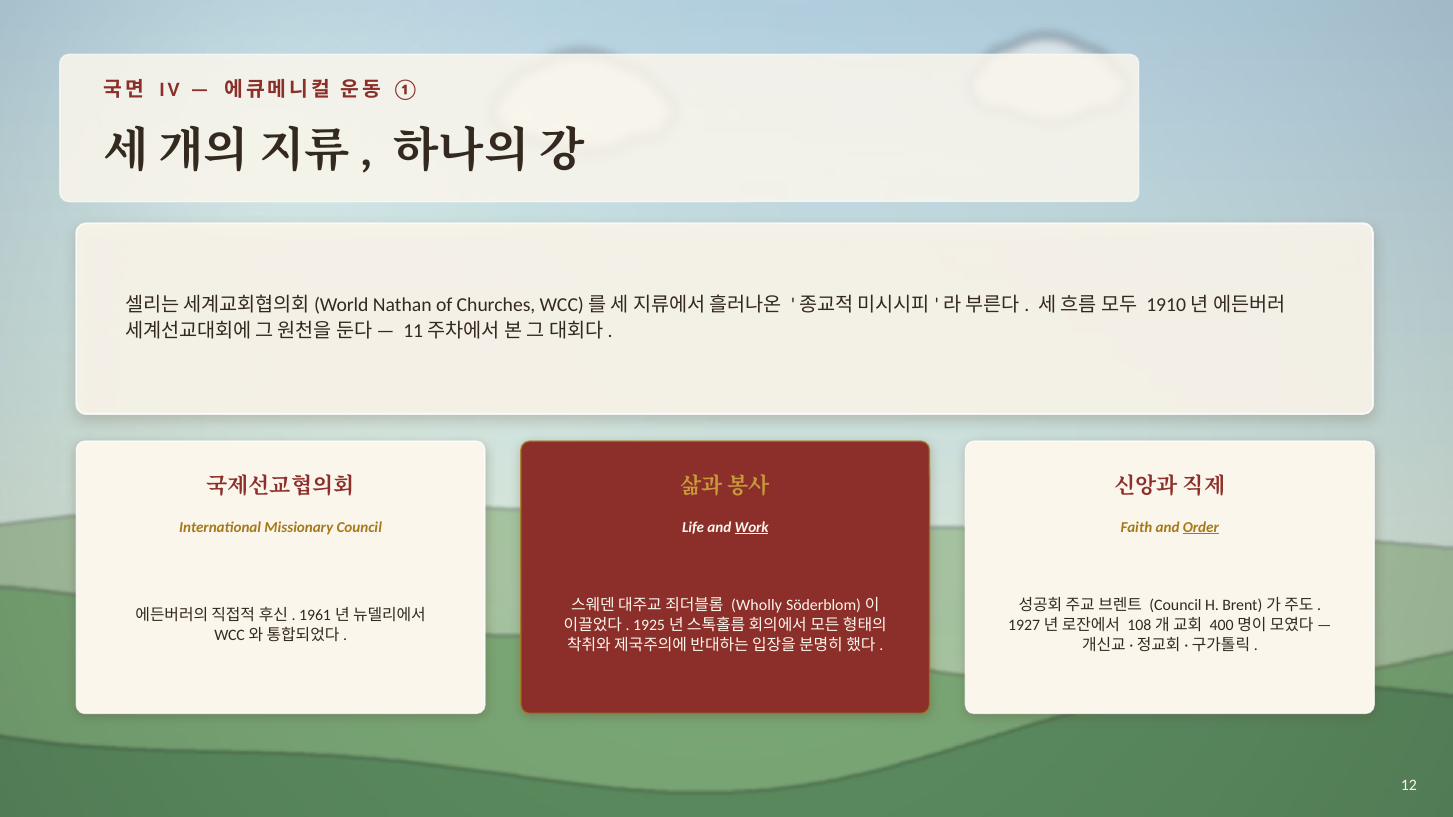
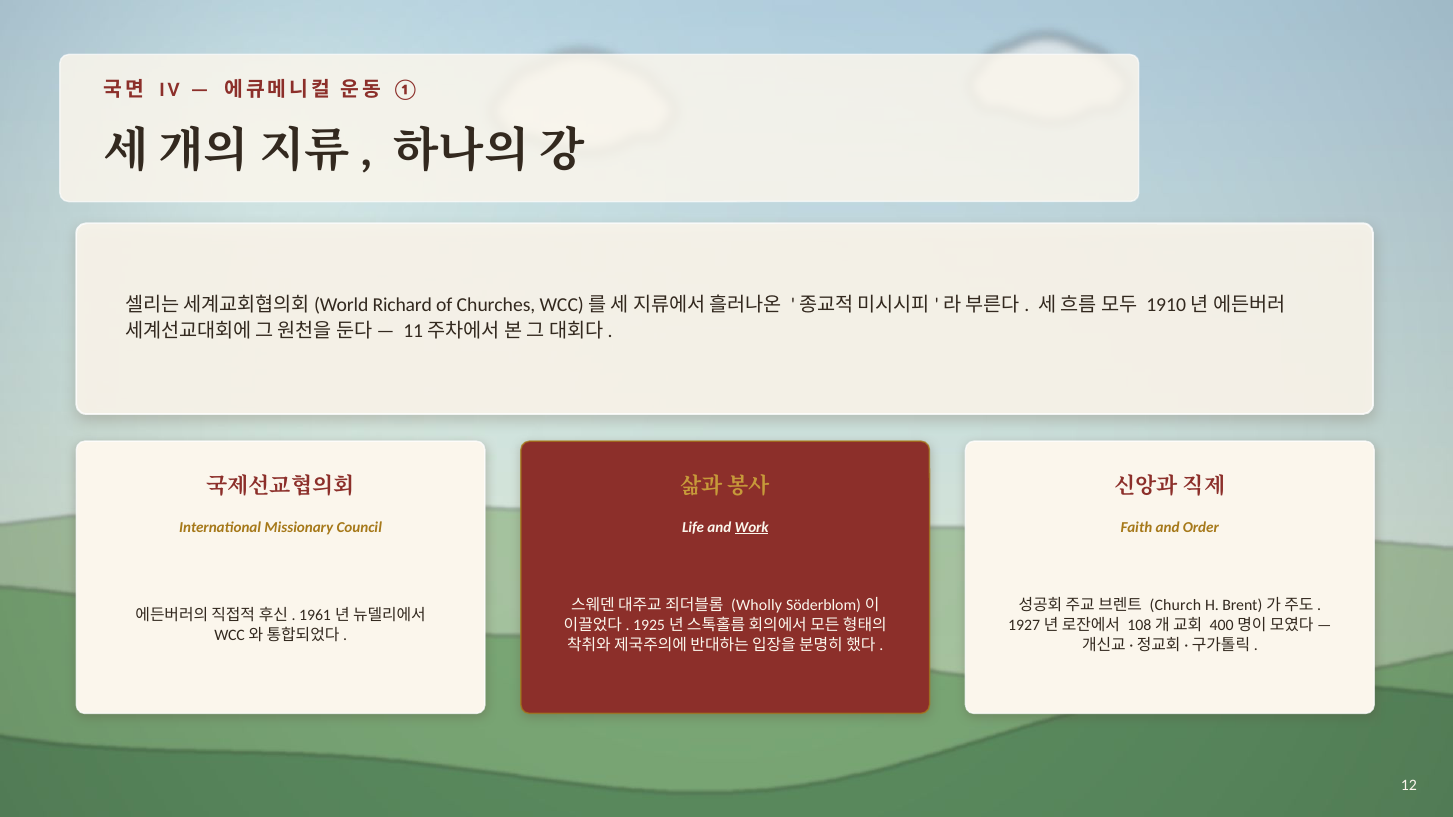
Nathan: Nathan -> Richard
Order underline: present -> none
Council at (1175, 605): Council -> Church
